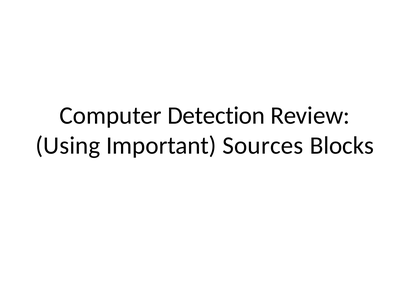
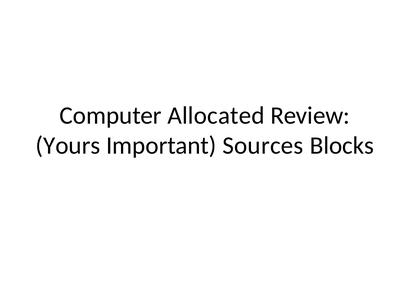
Detection: Detection -> Allocated
Using: Using -> Yours
